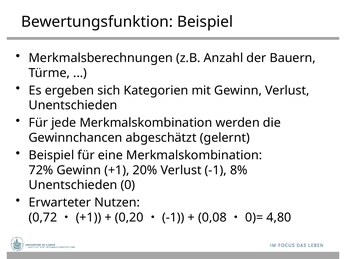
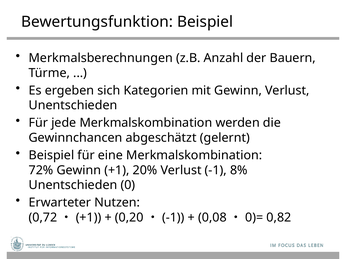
4,80: 4,80 -> 0,82
